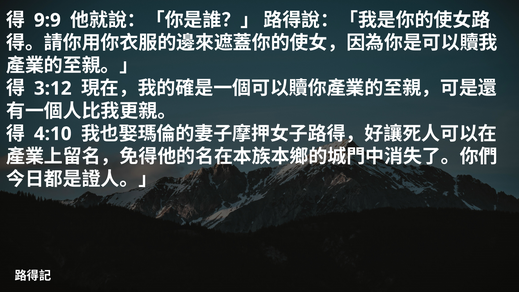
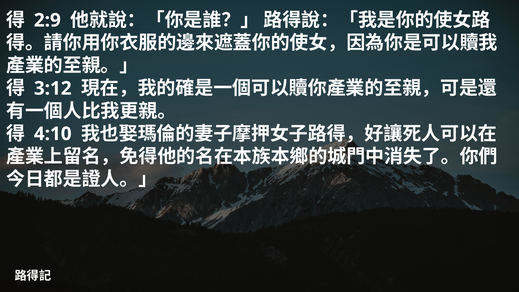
9:9: 9:9 -> 2:9
